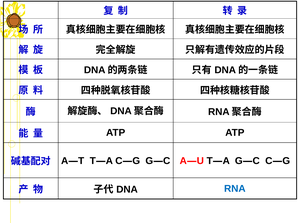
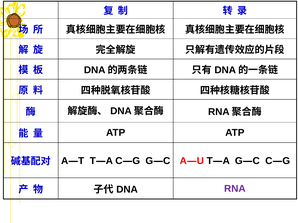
RNA colour: blue -> purple
